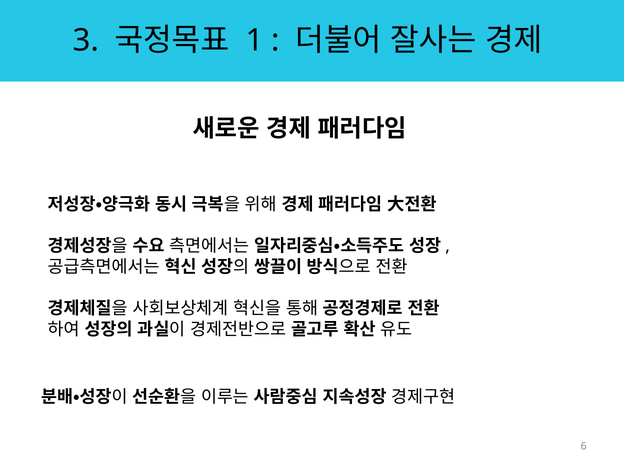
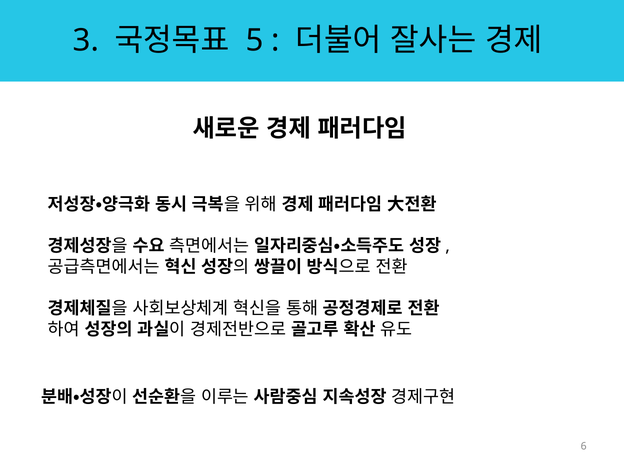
1: 1 -> 5
